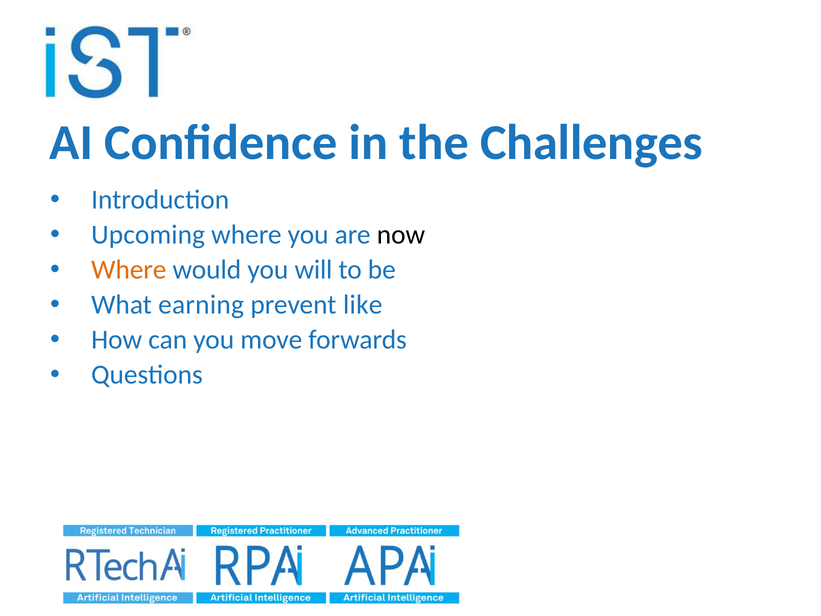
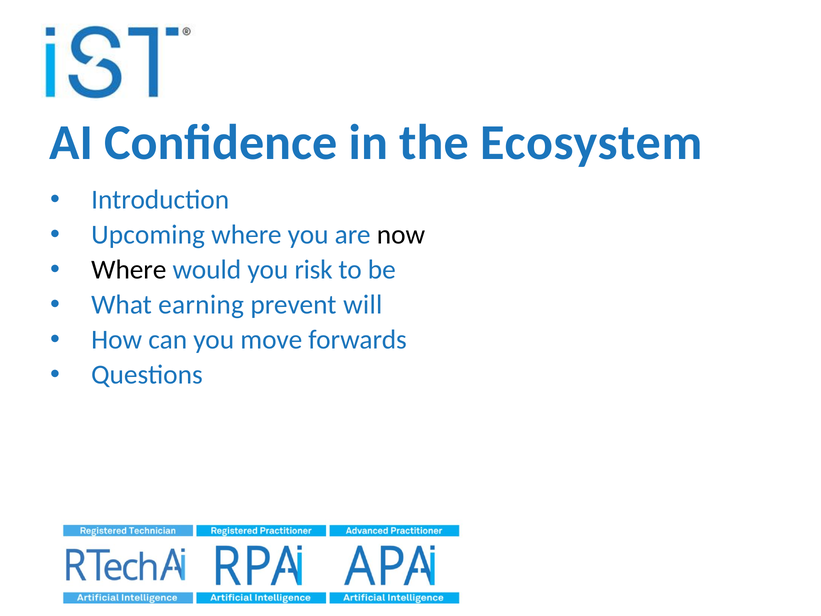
Challenges: Challenges -> Ecosystem
Where at (129, 270) colour: orange -> black
will: will -> risk
like: like -> will
